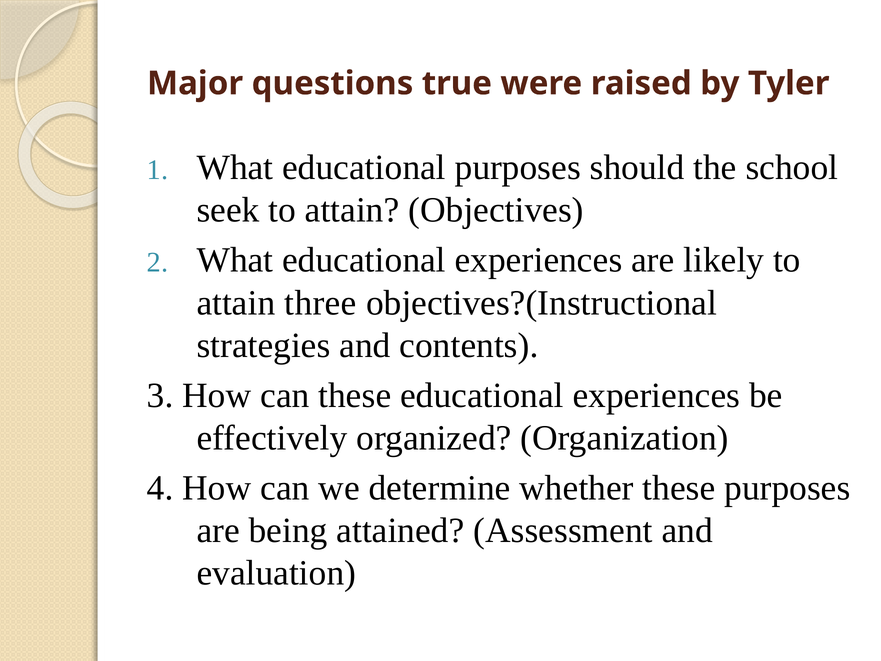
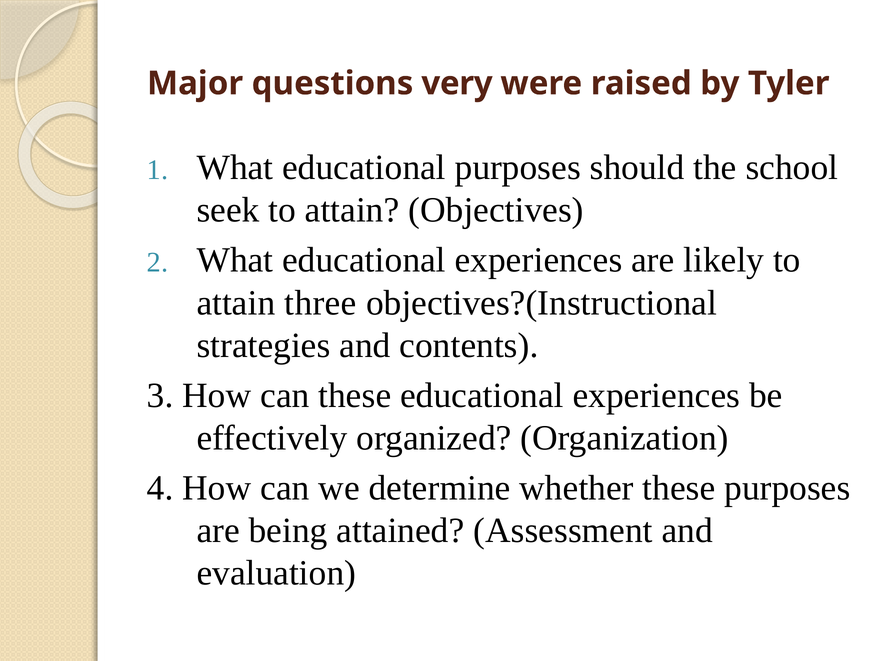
true: true -> very
